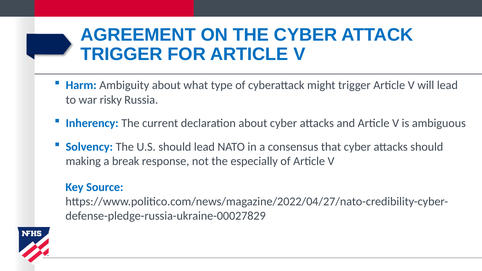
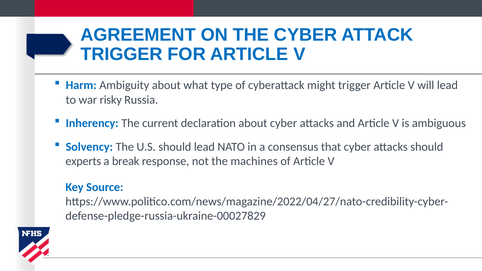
making: making -> experts
especially: especially -> machines
